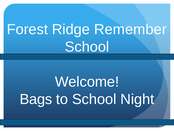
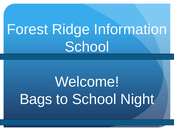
Remember: Remember -> Information
